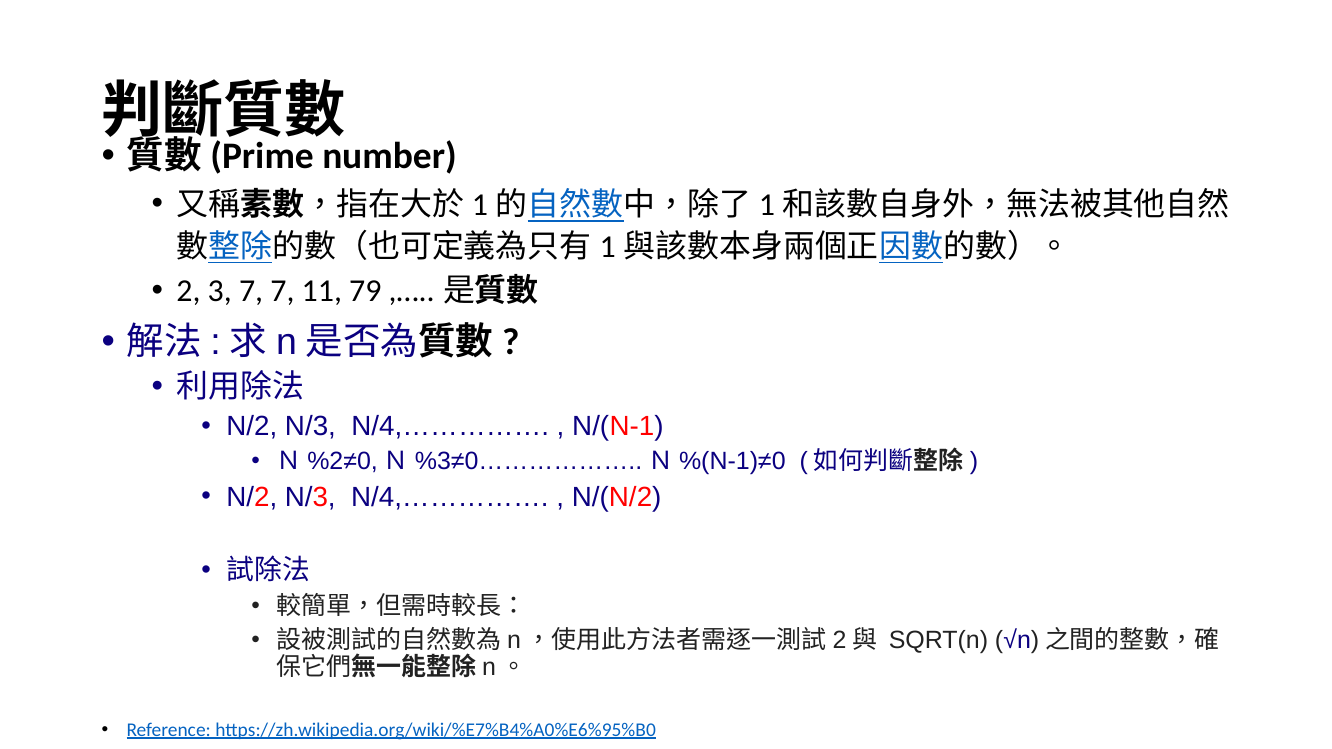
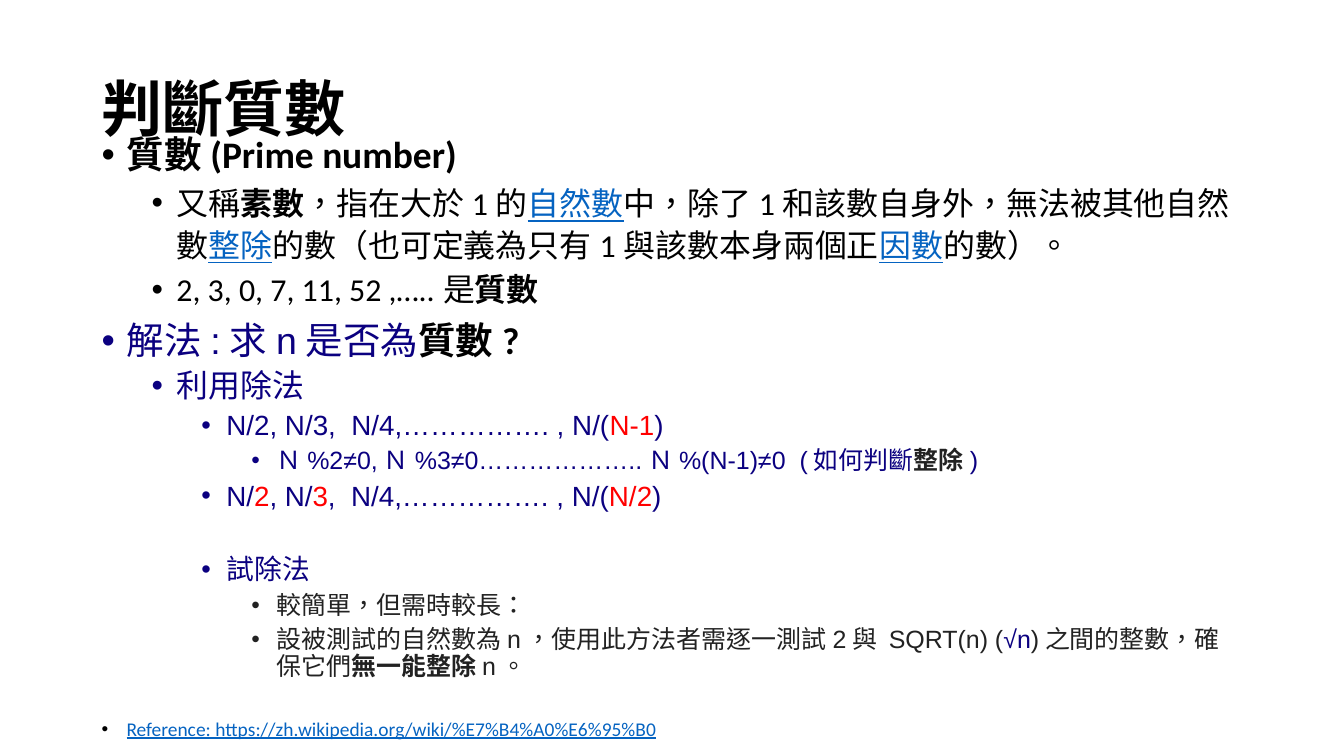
3 7: 7 -> 0
79: 79 -> 52
